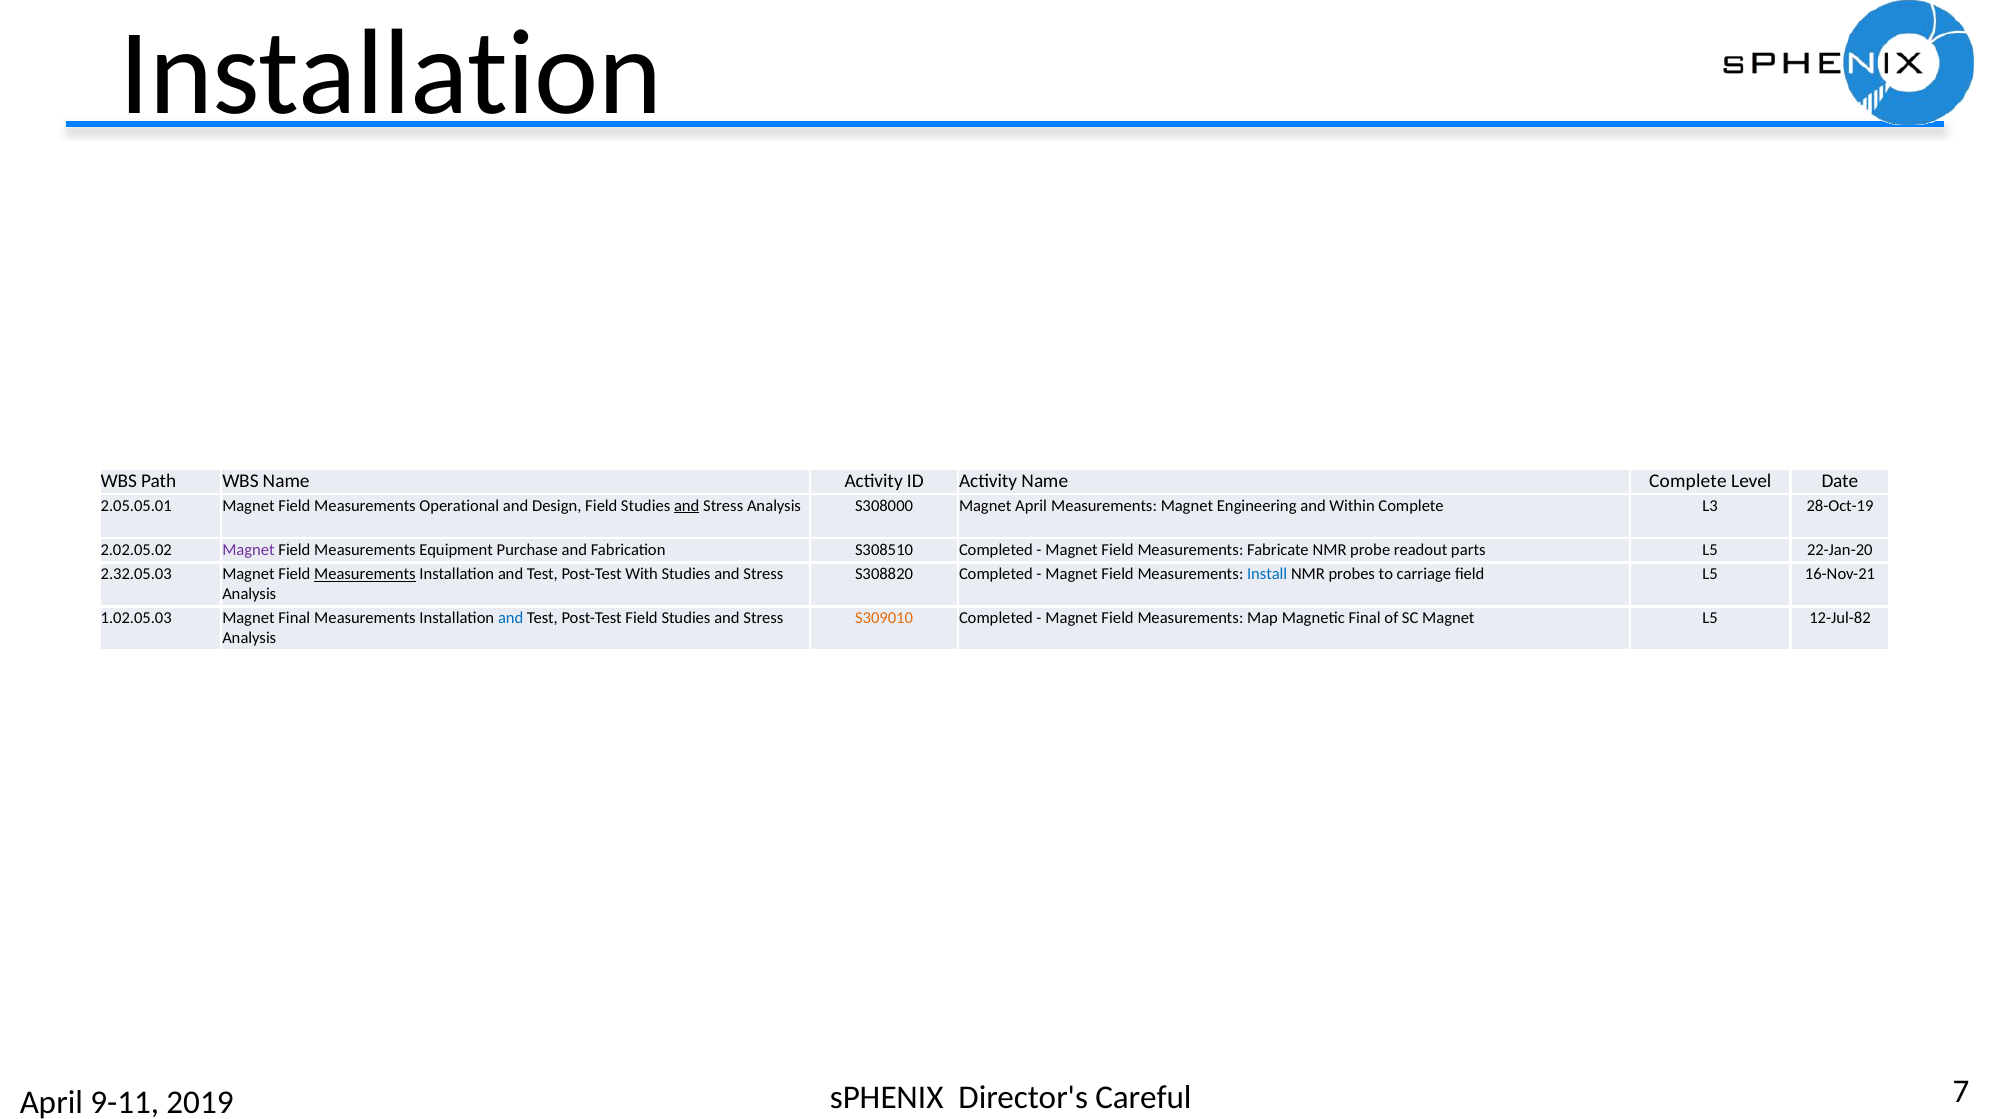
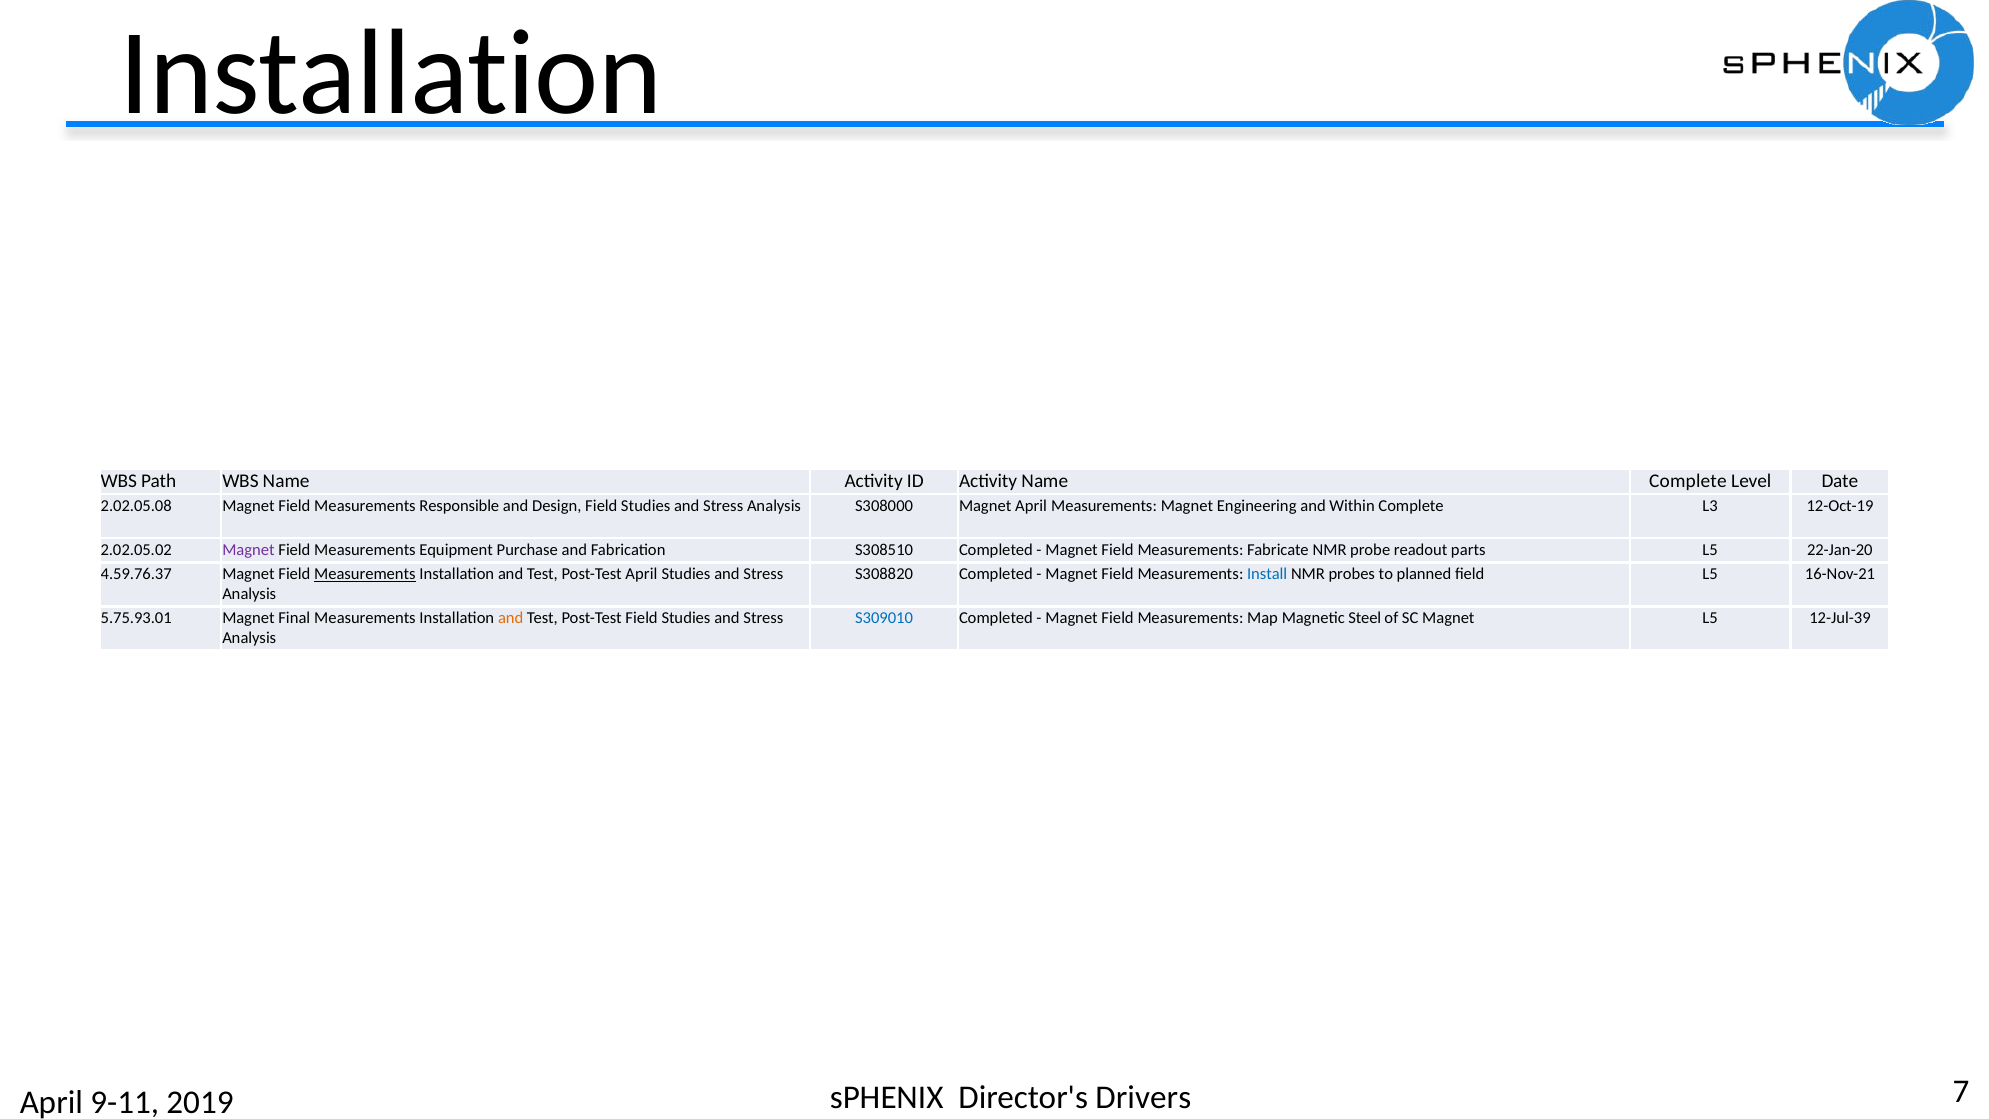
2.05.05.01: 2.05.05.01 -> 2.02.05.08
Operational: Operational -> Responsible
and at (687, 506) underline: present -> none
28-Oct-19: 28-Oct-19 -> 12-Oct-19
2.32.05.03: 2.32.05.03 -> 4.59.76.37
Post-Test With: With -> April
carriage: carriage -> planned
1.02.05.03: 1.02.05.03 -> 5.75.93.01
and at (511, 618) colour: blue -> orange
S309010 colour: orange -> blue
Magnetic Final: Final -> Steel
12-Jul-82: 12-Jul-82 -> 12-Jul-39
Careful: Careful -> Drivers
